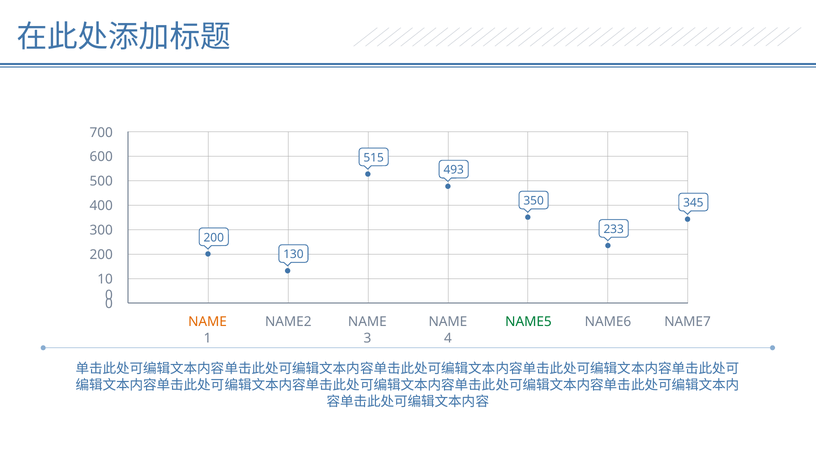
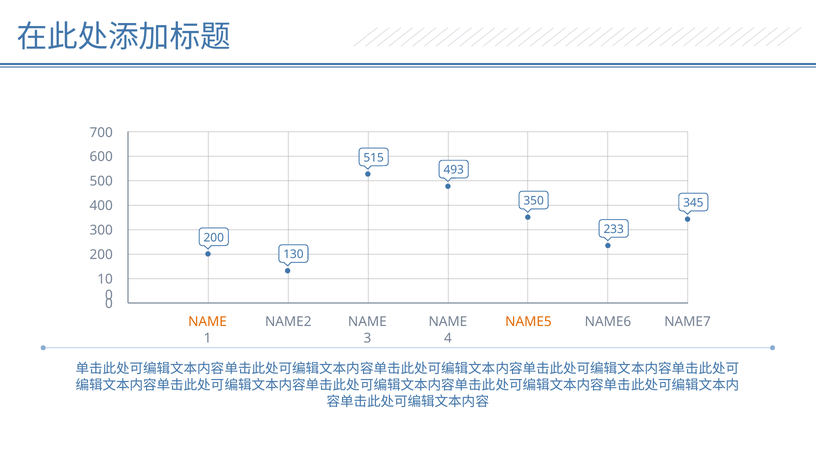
NAME5 colour: green -> orange
